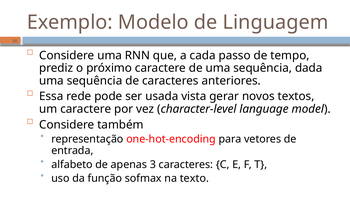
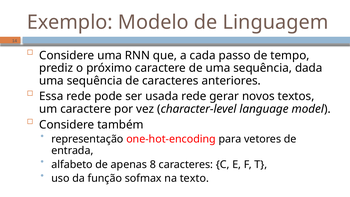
usada vista: vista -> rede
3: 3 -> 8
